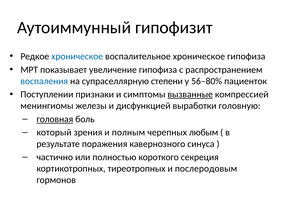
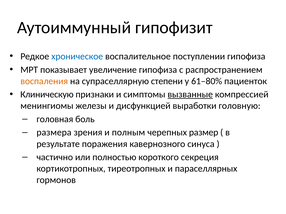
воспалительное хроническое: хроническое -> поступлении
воспаления colour: blue -> orange
56–80%: 56–80% -> 61–80%
Поступлении: Поступлении -> Клиническую
головная underline: present -> none
который: который -> размера
любым: любым -> размер
послеродовым: послеродовым -> параселлярных
